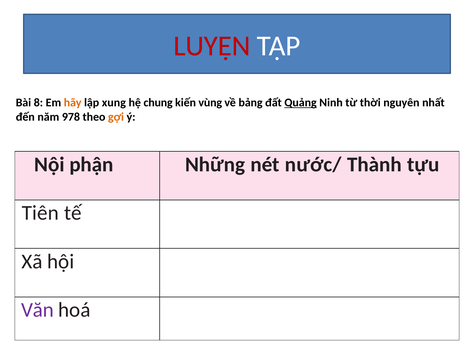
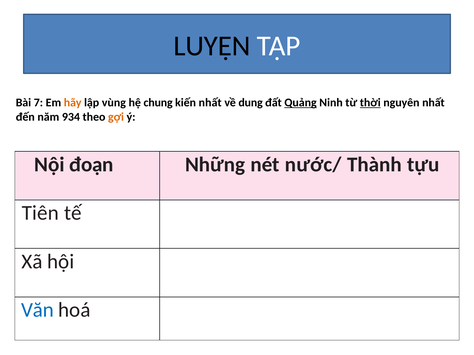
LUYỆN colour: red -> black
8: 8 -> 7
xung: xung -> vùng
kiến vùng: vùng -> nhất
bảng: bảng -> dung
thời underline: none -> present
978: 978 -> 934
phận: phận -> đoạn
Văn colour: purple -> blue
